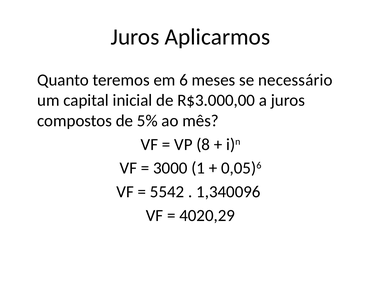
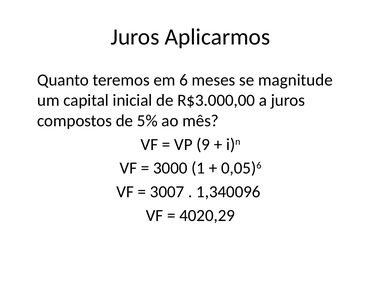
necessário: necessário -> magnitude
8: 8 -> 9
5542: 5542 -> 3007
